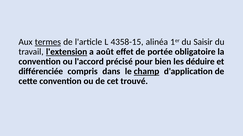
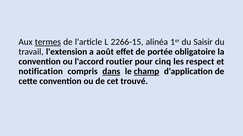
4358-15: 4358-15 -> 2266-15
l'extension underline: present -> none
précisé: précisé -> routier
bien: bien -> cinq
déduire: déduire -> respect
différenciée: différenciée -> notification
dans underline: none -> present
